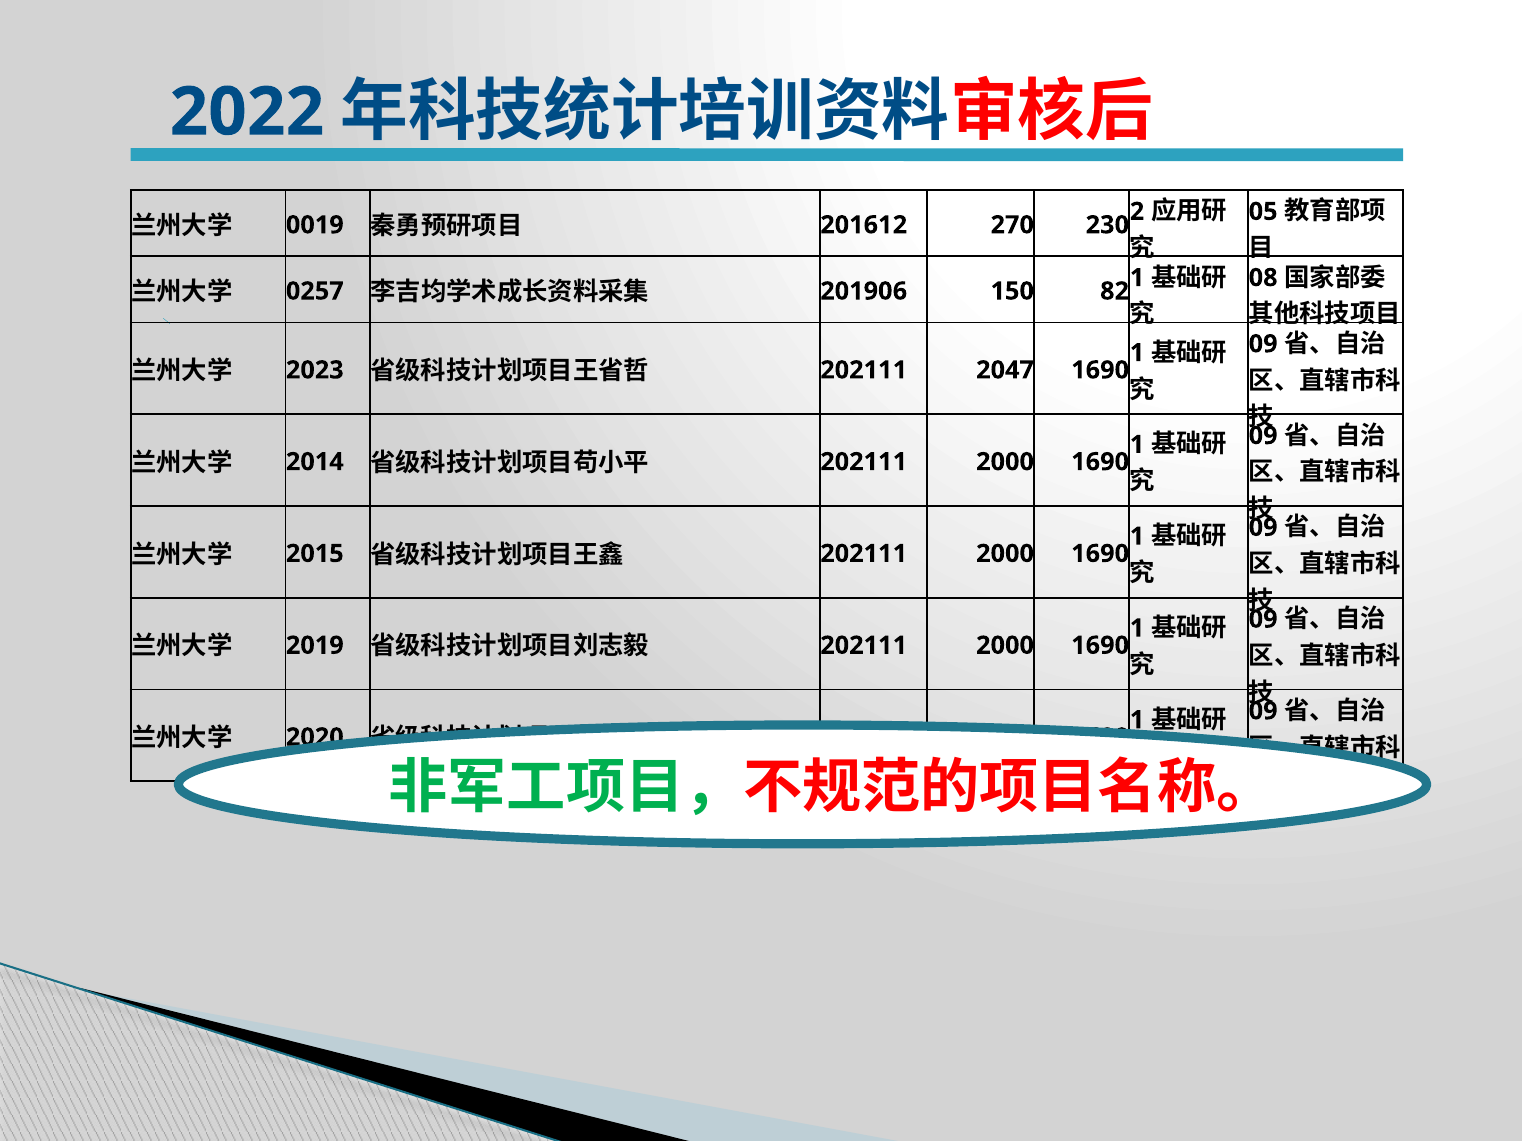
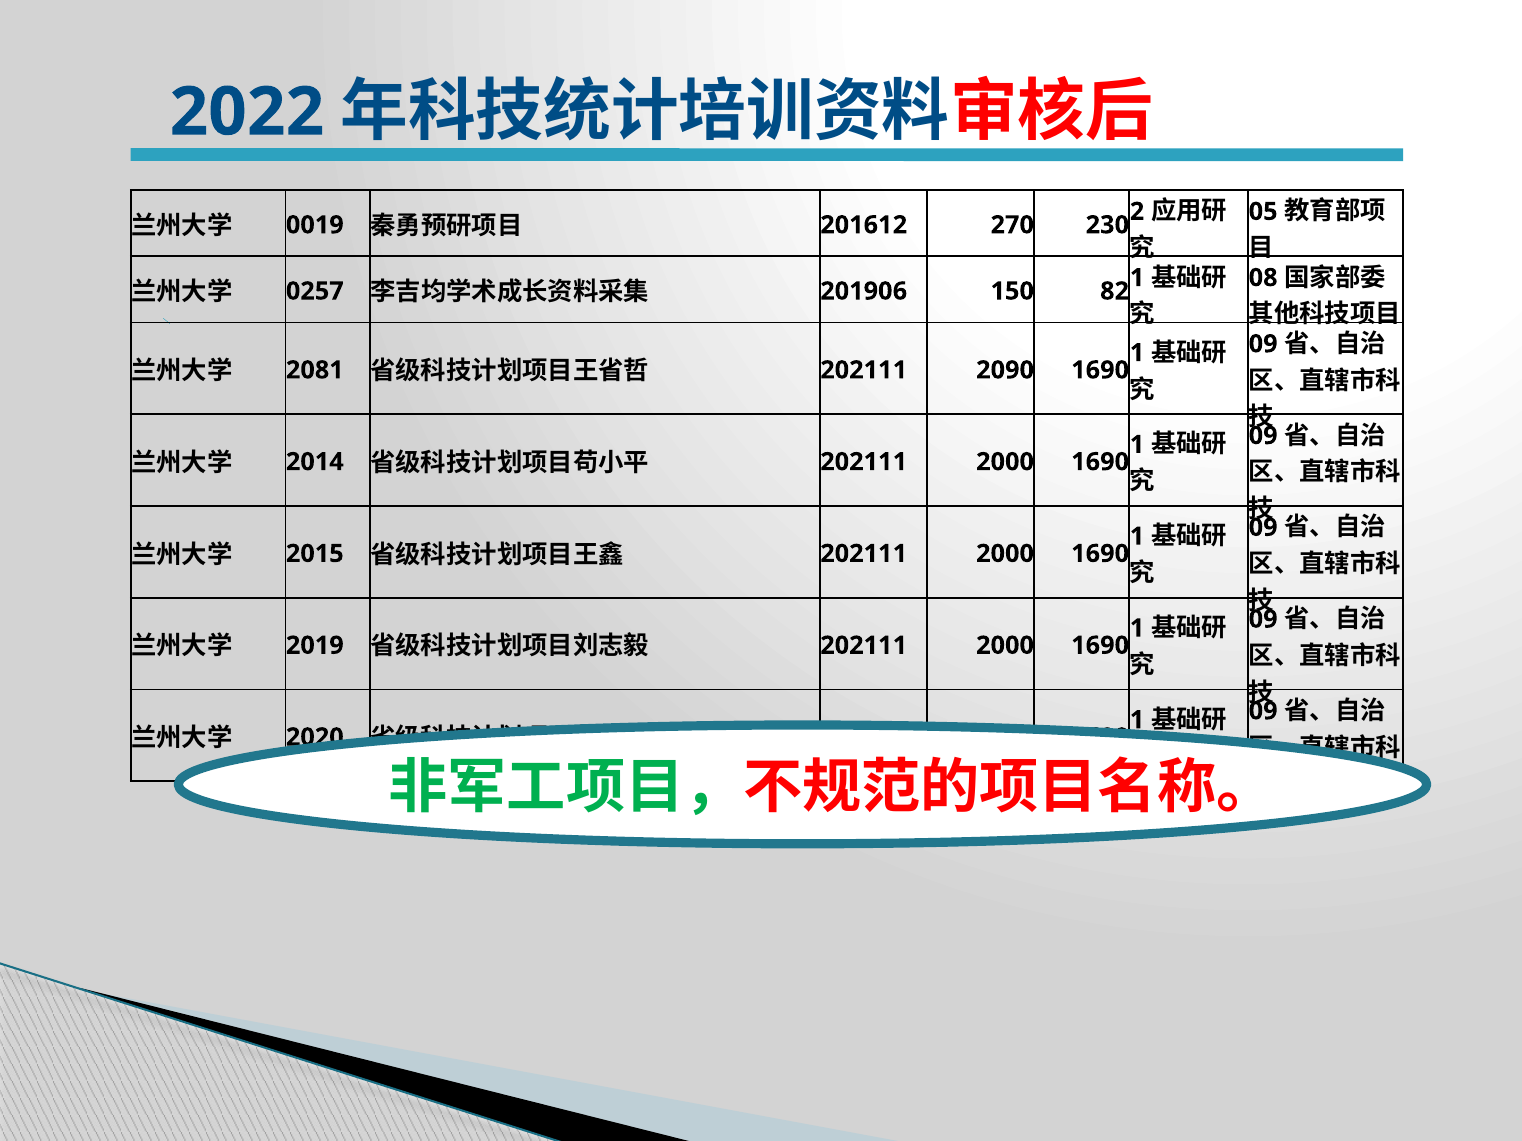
2023: 2023 -> 2081
2047: 2047 -> 2090
